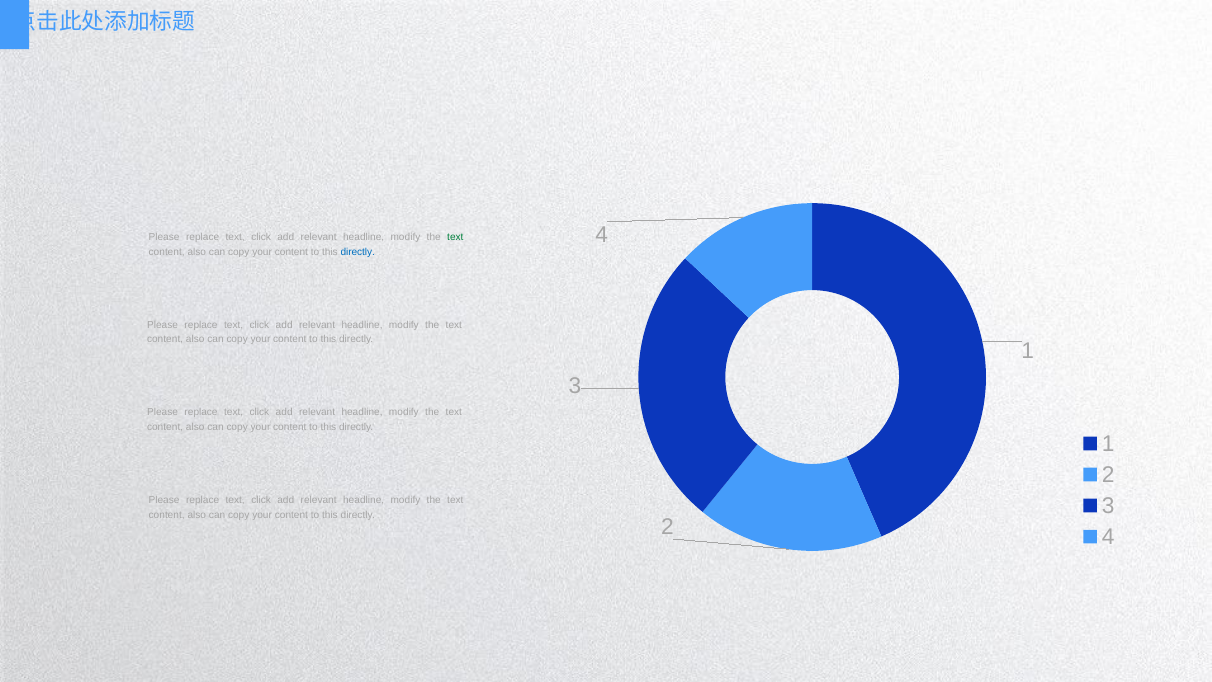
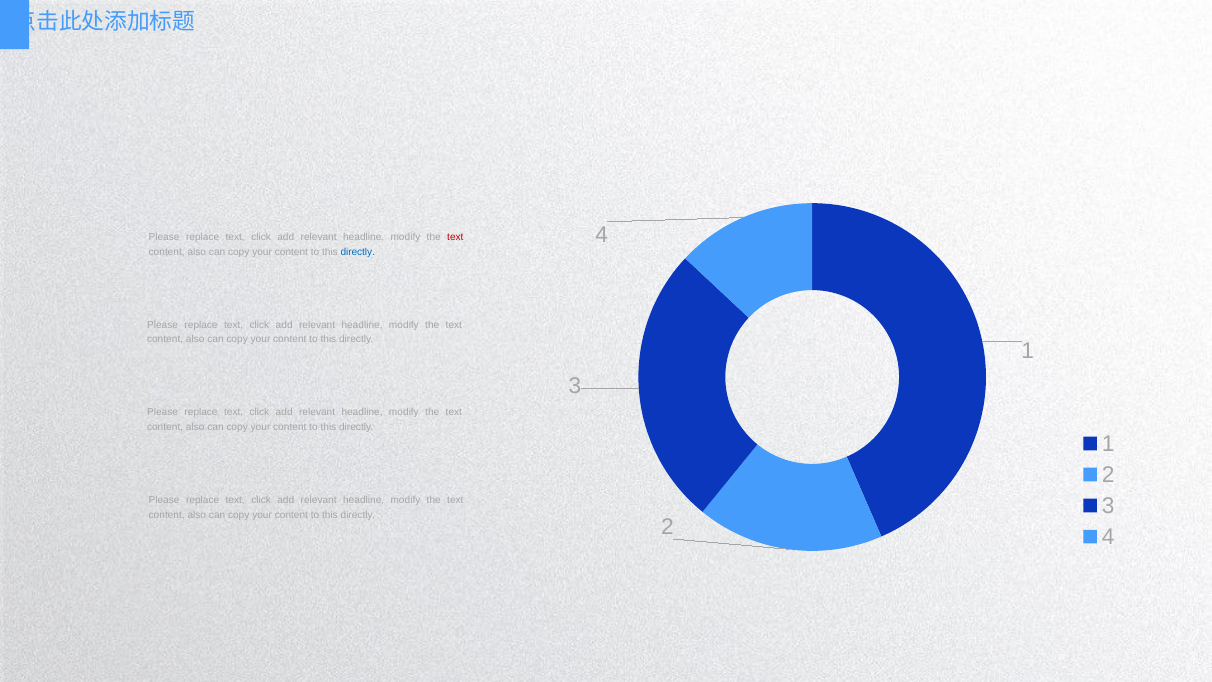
text at (455, 237) colour: green -> red
